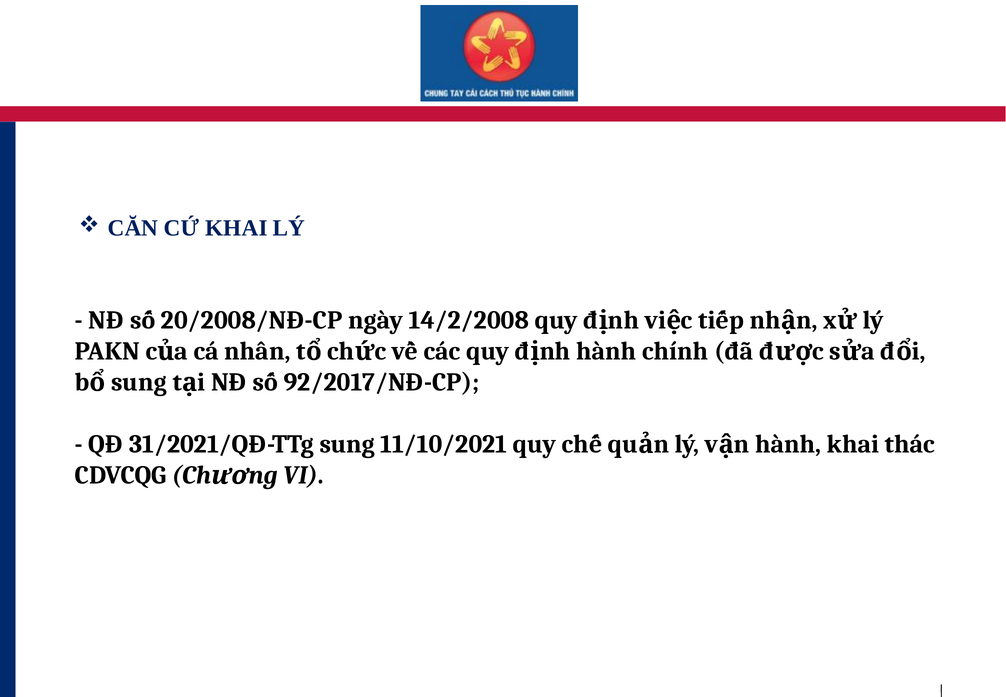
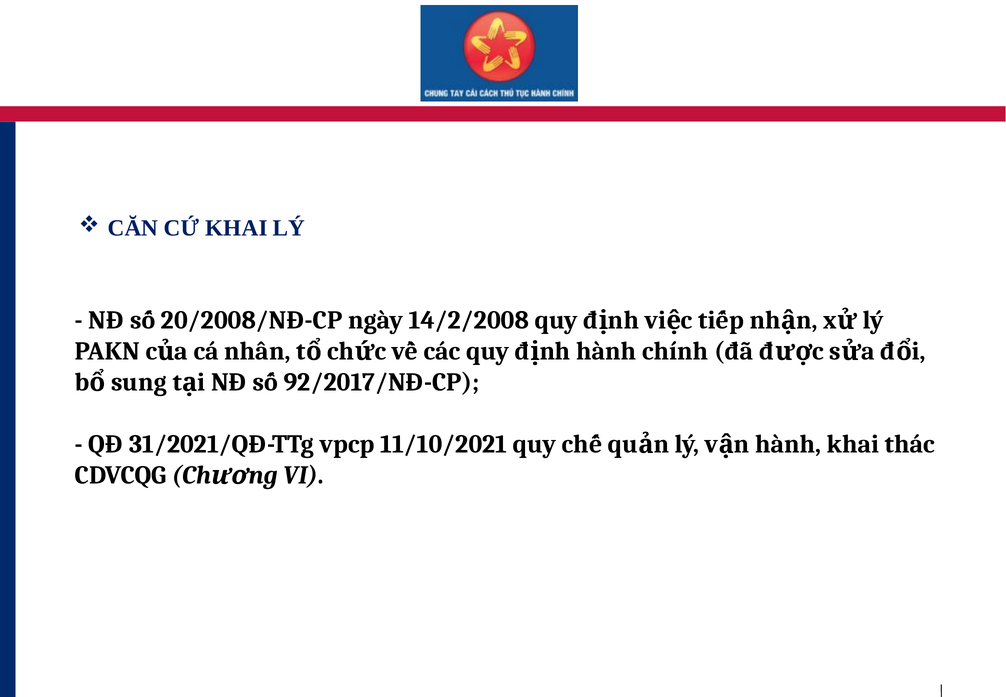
31/2021/QĐ-TTg sung: sung -> vpcp
